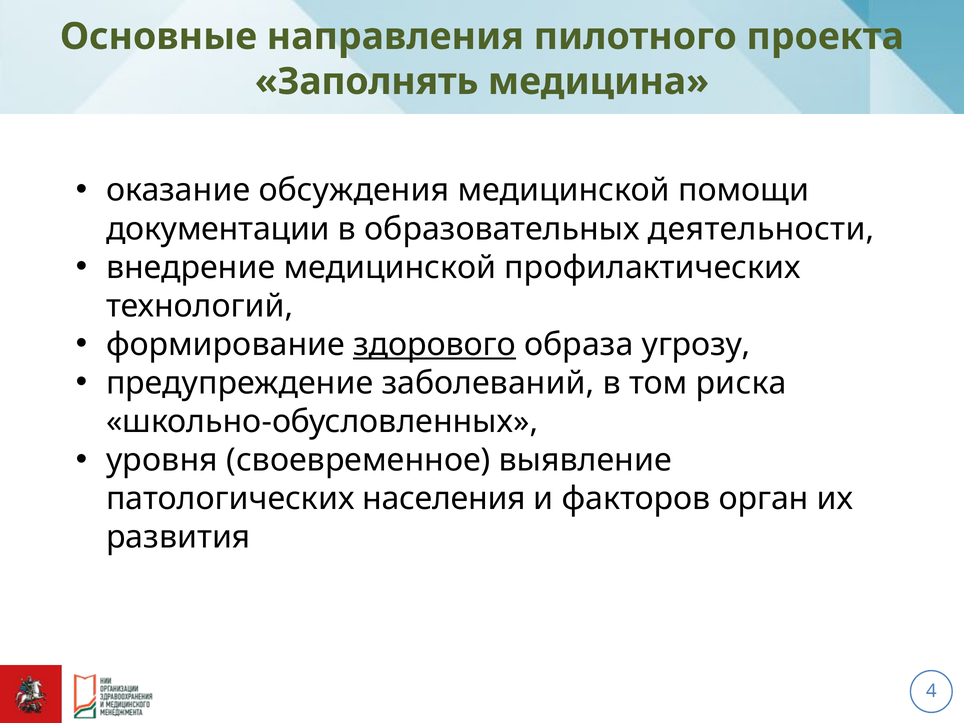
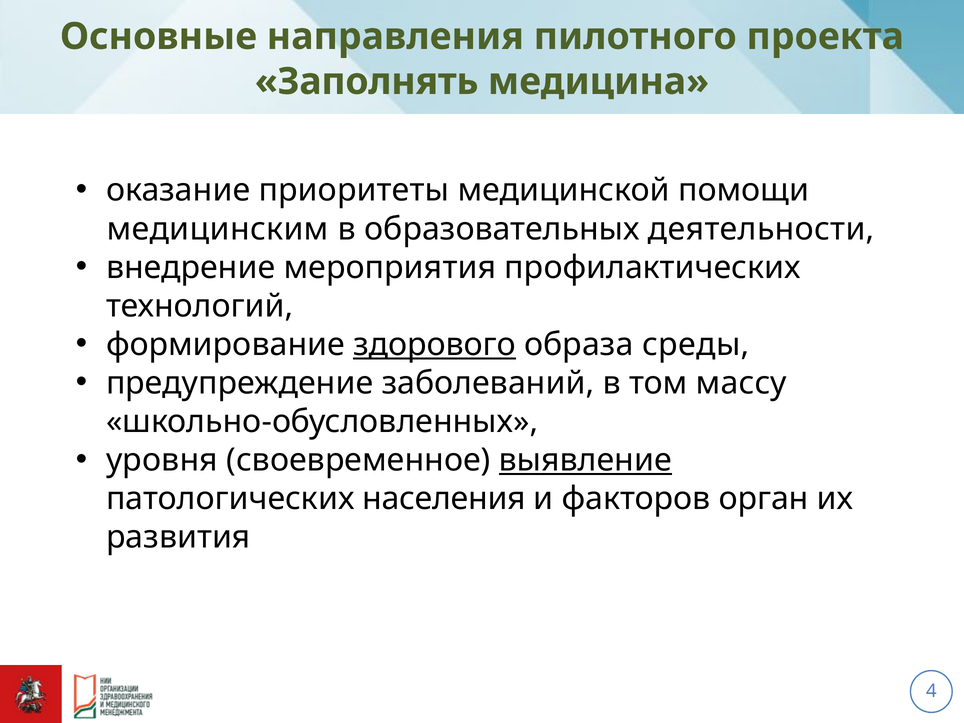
обсуждения: обсуждения -> приоритеты
документации: документации -> медицинским
внедрение медицинской: медицинской -> мероприятия
угрозу: угрозу -> среды
риска: риска -> массу
выявление underline: none -> present
